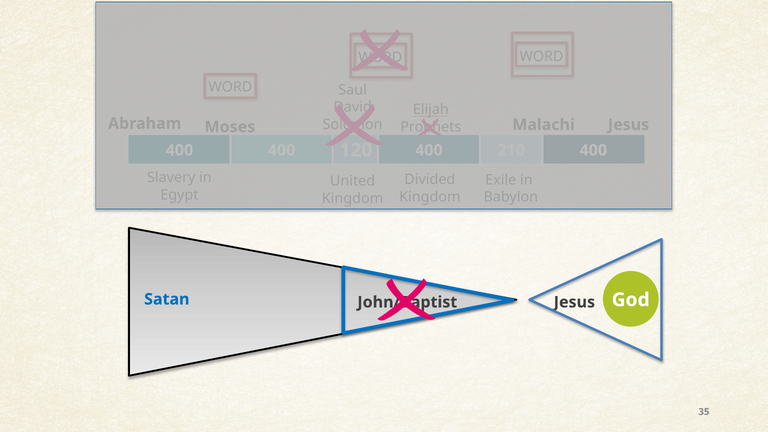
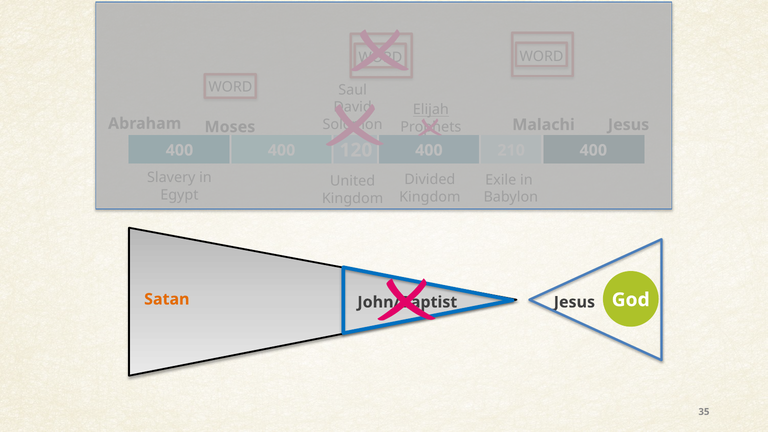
Satan colour: blue -> orange
